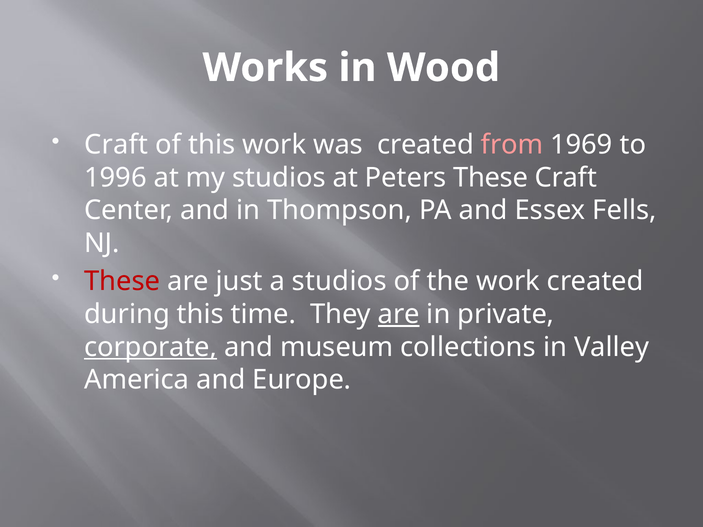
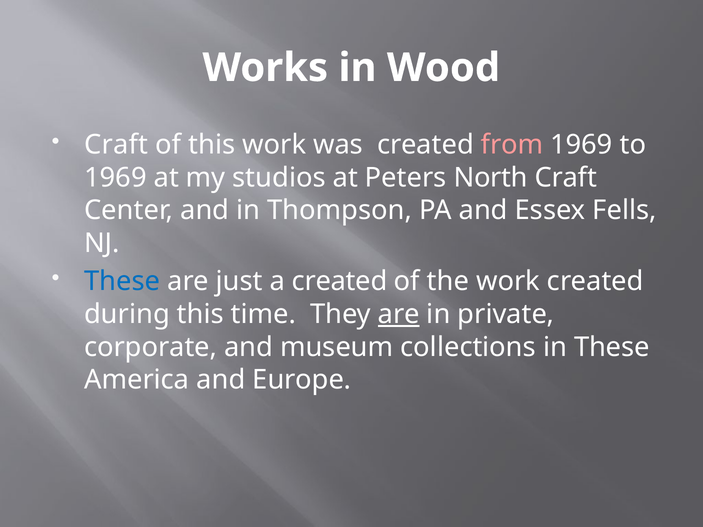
1996 at (115, 178): 1996 -> 1969
Peters These: These -> North
These at (122, 282) colour: red -> blue
a studios: studios -> created
corporate underline: present -> none
in Valley: Valley -> These
